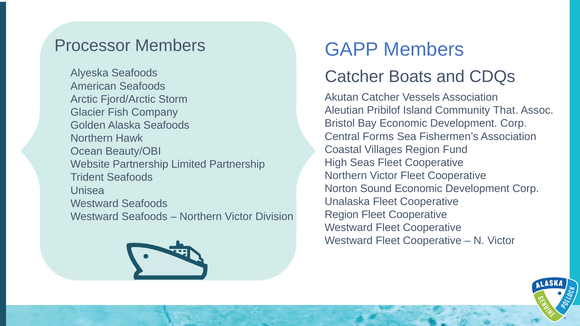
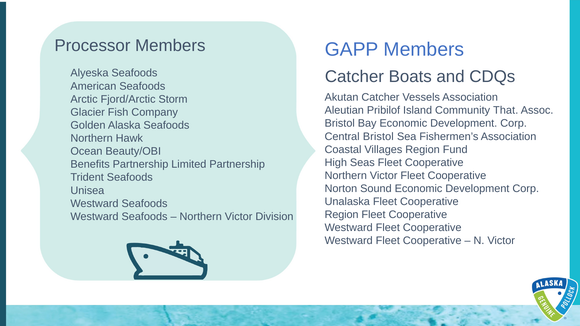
Central Forms: Forms -> Bristol
Website: Website -> Benefits
